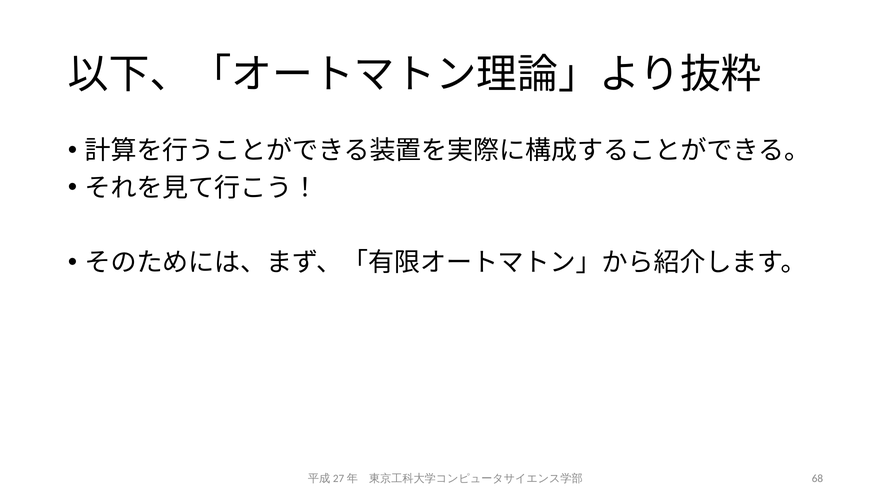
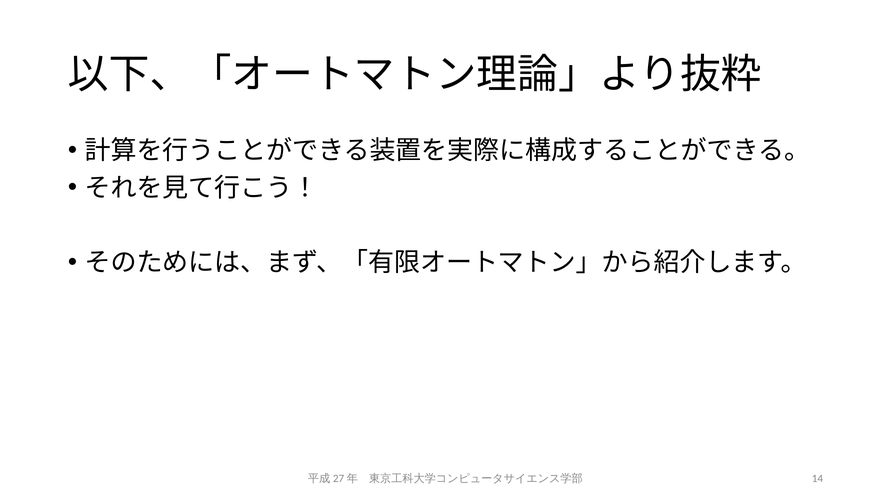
68: 68 -> 14
